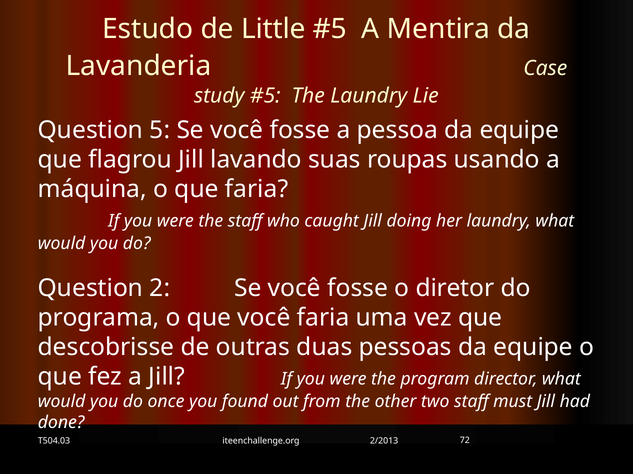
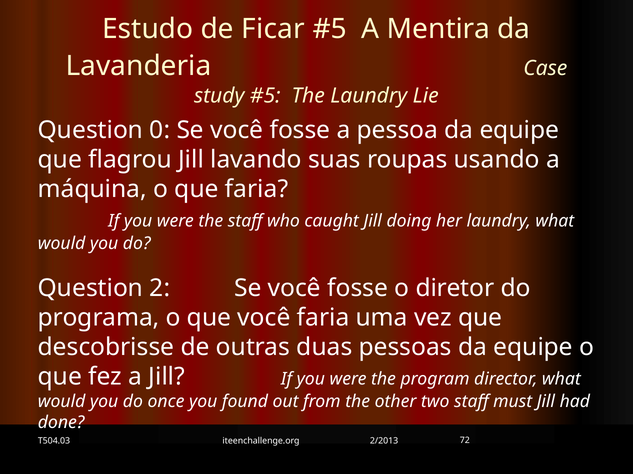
Little: Little -> Ficar
5: 5 -> 0
